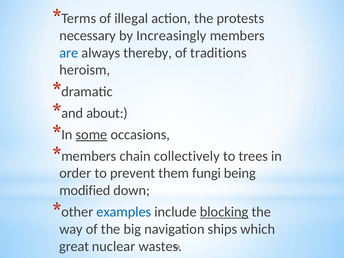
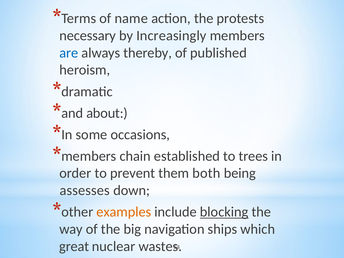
illegal: illegal -> name
traditions: traditions -> published
some underline: present -> none
collectively: collectively -> established
fungi: fungi -> both
modified: modified -> assesses
examples colour: blue -> orange
